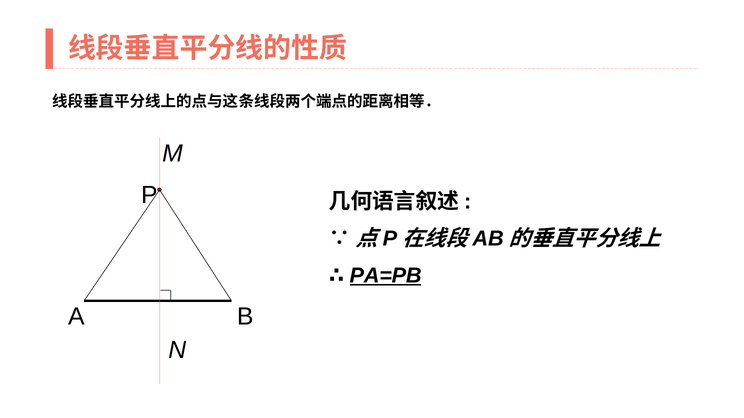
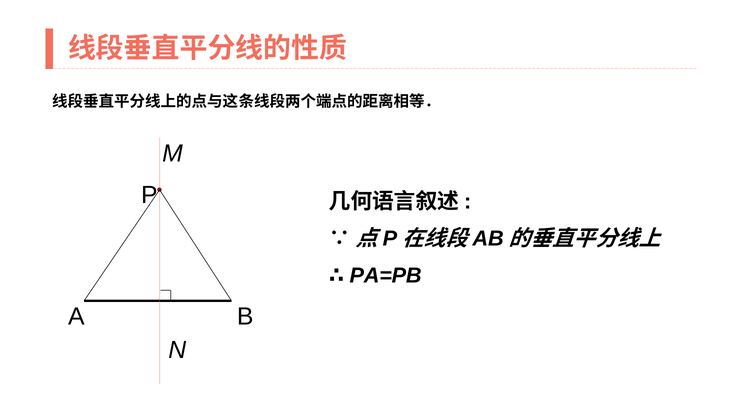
PA=PB underline: present -> none
